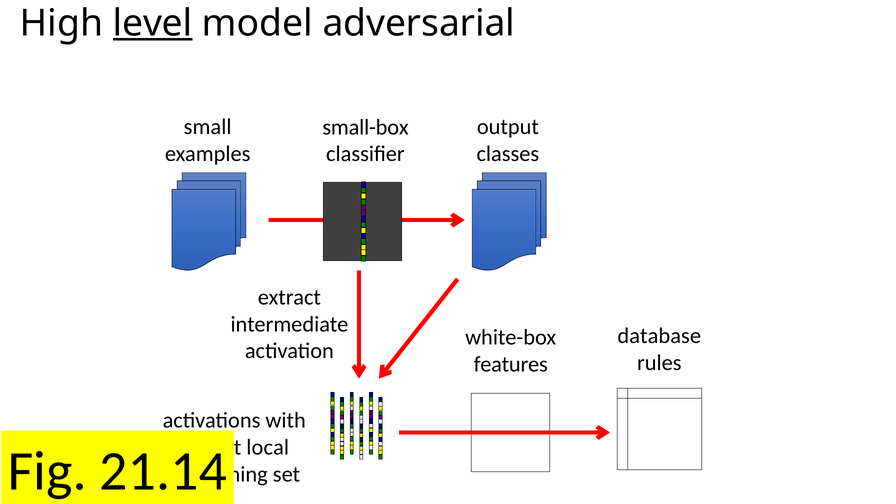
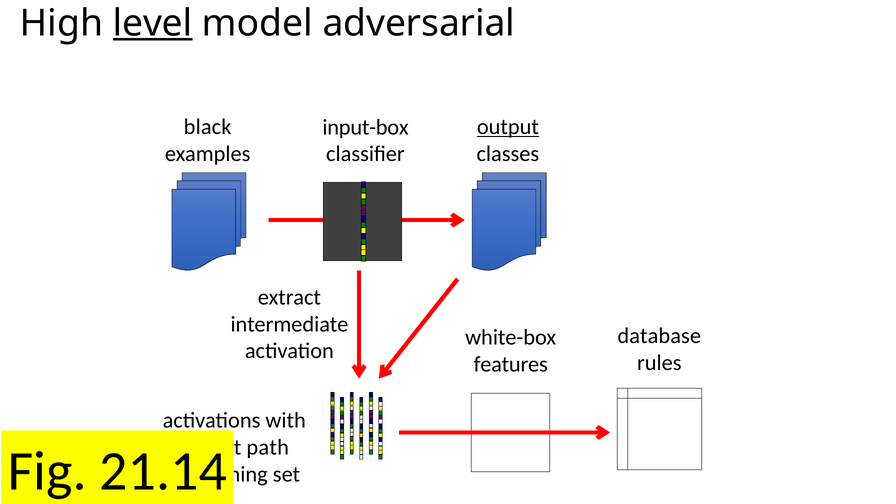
small: small -> black
output at (508, 127) underline: none -> present
small-box: small-box -> input-box
local: local -> path
